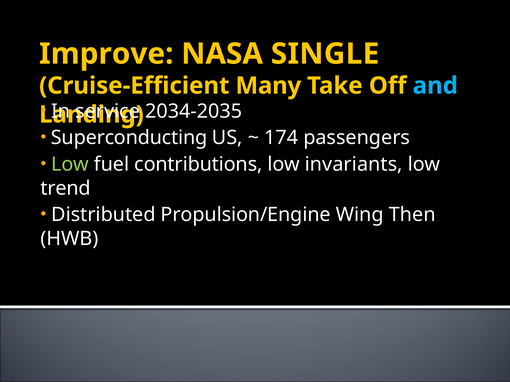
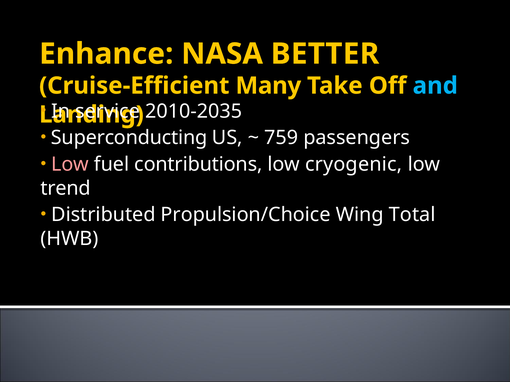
Improve: Improve -> Enhance
SINGLE: SINGLE -> BETTER
2034-2035: 2034-2035 -> 2010-2035
174: 174 -> 759
Low at (70, 165) colour: light green -> pink
invariants: invariants -> cryogenic
Propulsion/Engine: Propulsion/Engine -> Propulsion/Choice
Then: Then -> Total
